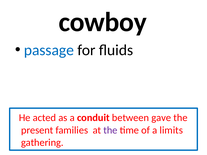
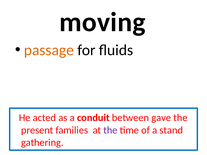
cowboy: cowboy -> moving
passage colour: blue -> orange
limits: limits -> stand
